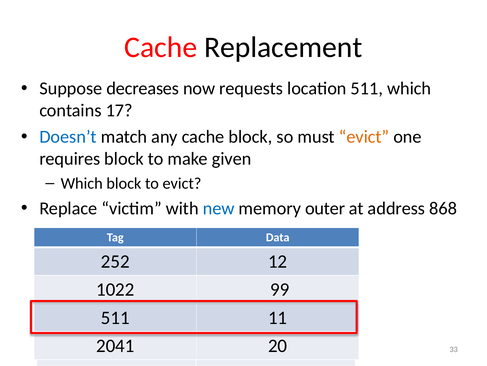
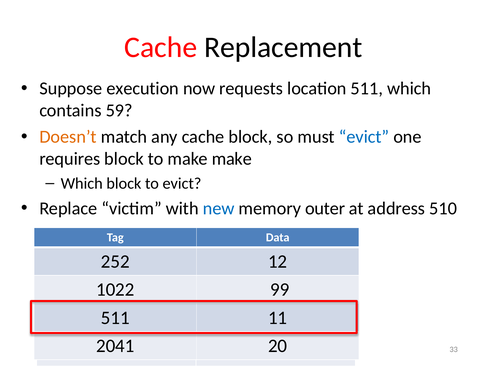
decreases: decreases -> execution
17: 17 -> 59
Doesn’t colour: blue -> orange
evict at (364, 137) colour: orange -> blue
make given: given -> make
868: 868 -> 510
